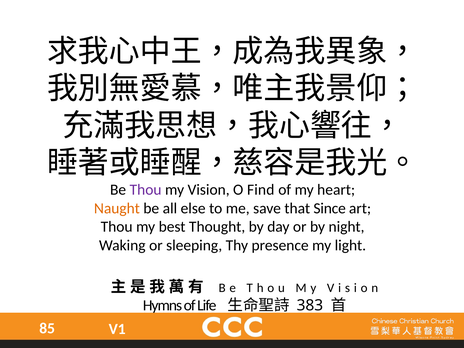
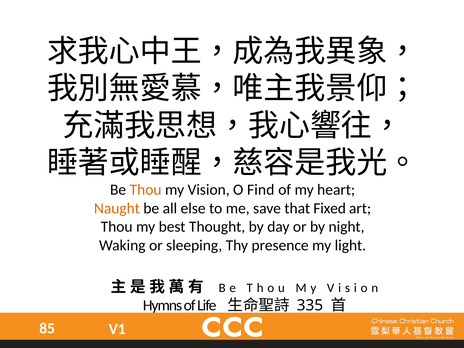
Thou at (146, 190) colour: purple -> orange
Since: Since -> Fixed
383: 383 -> 335
